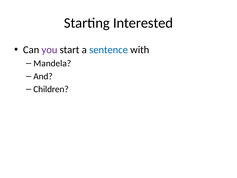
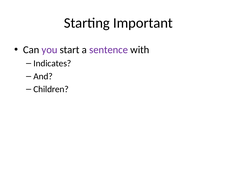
Interested: Interested -> Important
sentence colour: blue -> purple
Mandela: Mandela -> Indicates
